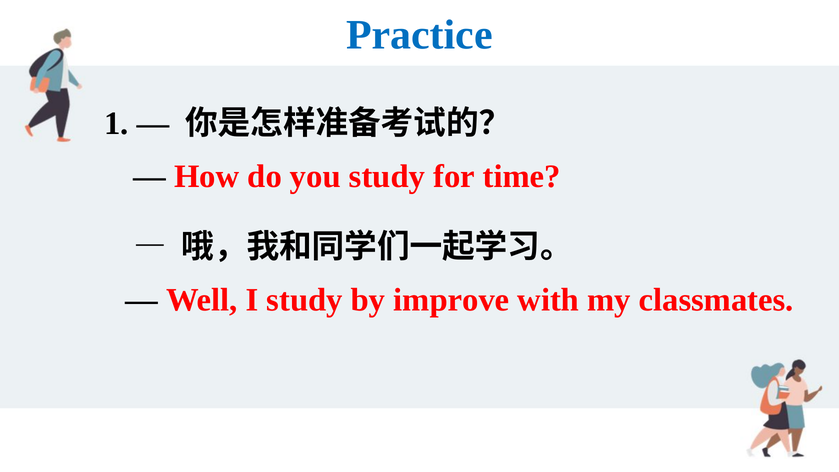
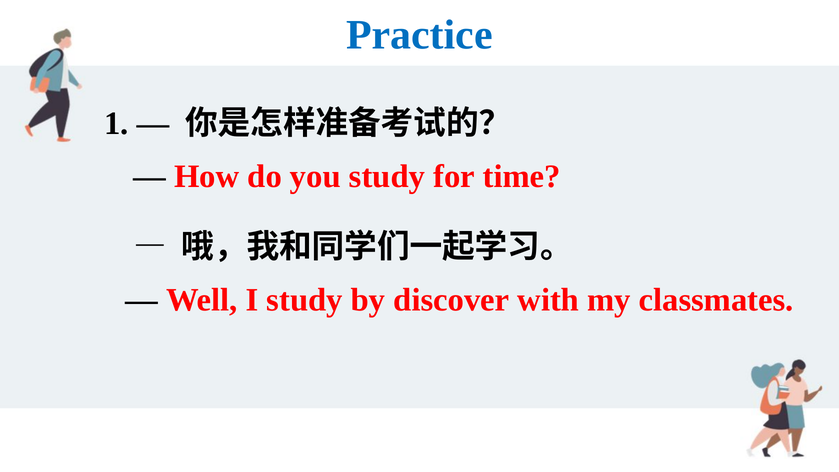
improve: improve -> discover
